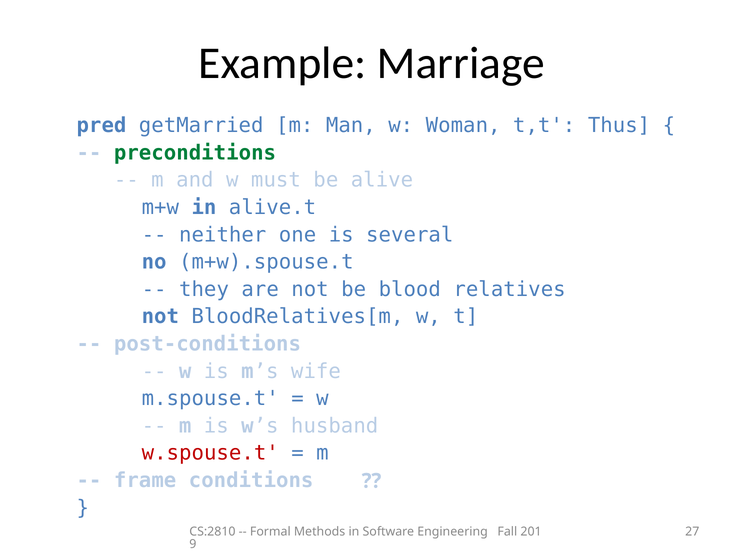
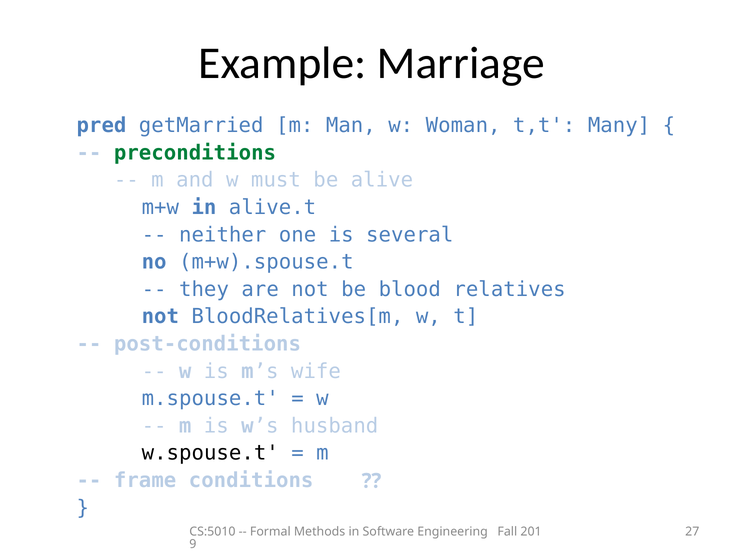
Thus: Thus -> Many
w.spouse.t colour: red -> black
CS:2810: CS:2810 -> CS:5010
